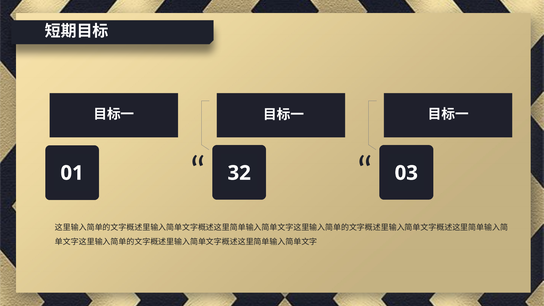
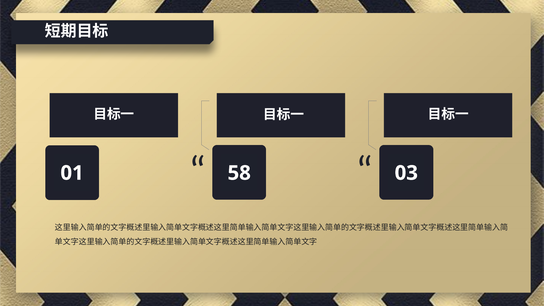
32: 32 -> 58
